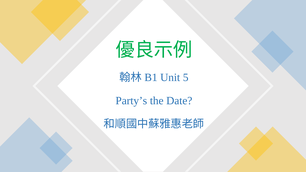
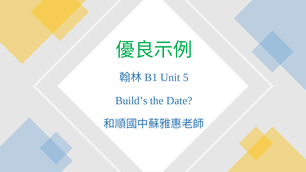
Party’s: Party’s -> Build’s
